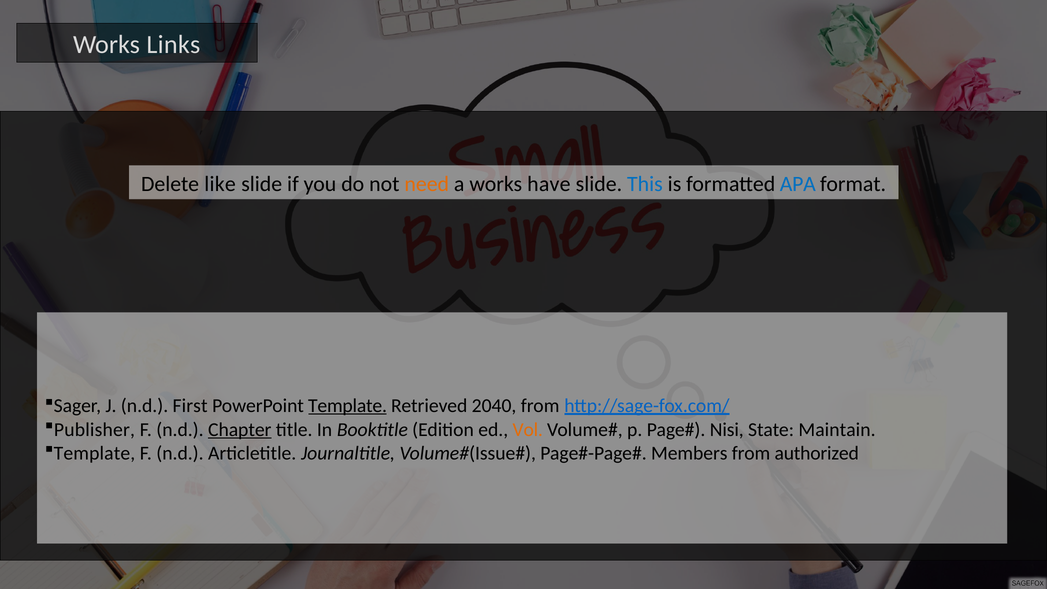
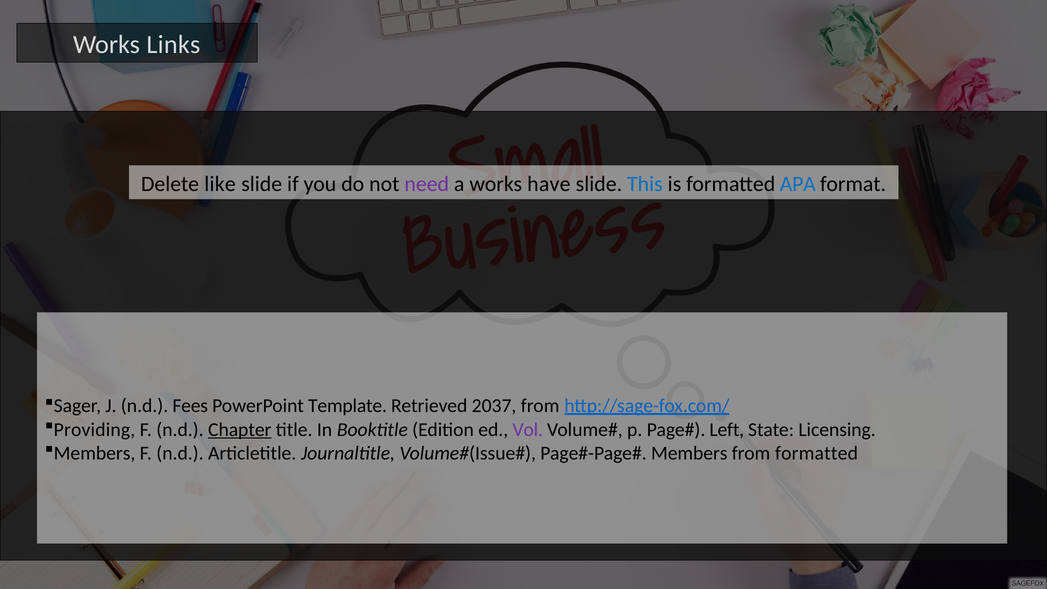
need colour: orange -> purple
First: First -> Fees
Template at (348, 406) underline: present -> none
2040: 2040 -> 2037
Publisher: Publisher -> Providing
Vol colour: orange -> purple
Nisi: Nisi -> Left
Maintain: Maintain -> Licensing
Template at (94, 453): Template -> Members
from authorized: authorized -> formatted
